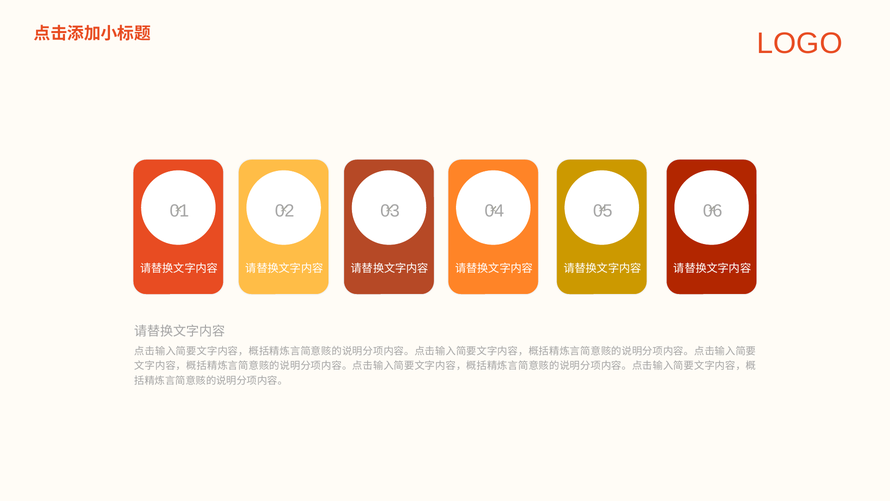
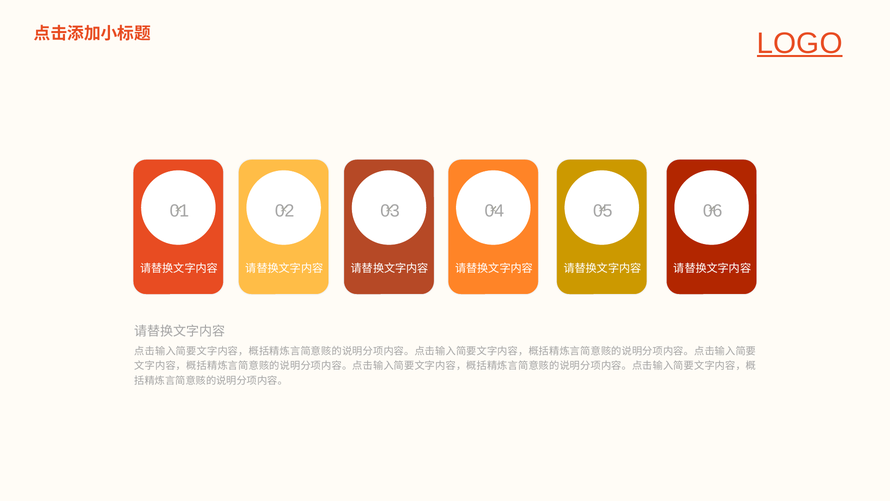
LOGO underline: none -> present
